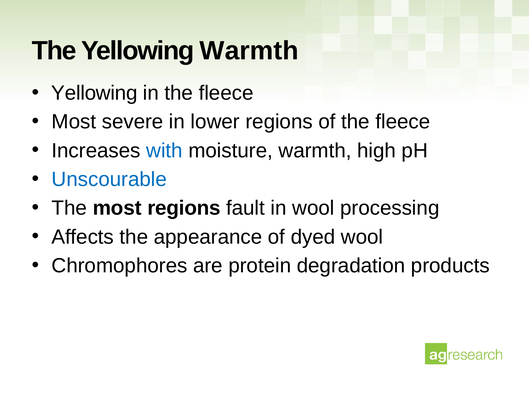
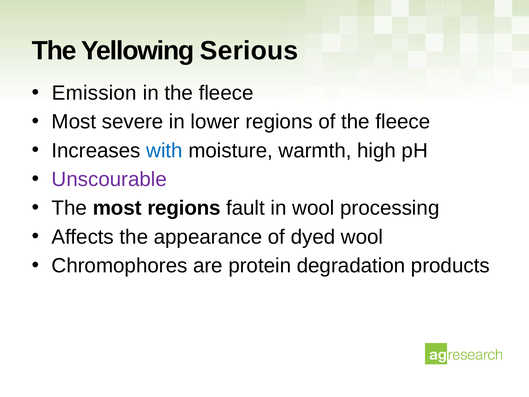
Yellowing Warmth: Warmth -> Serious
Yellowing at (94, 93): Yellowing -> Emission
Unscourable colour: blue -> purple
